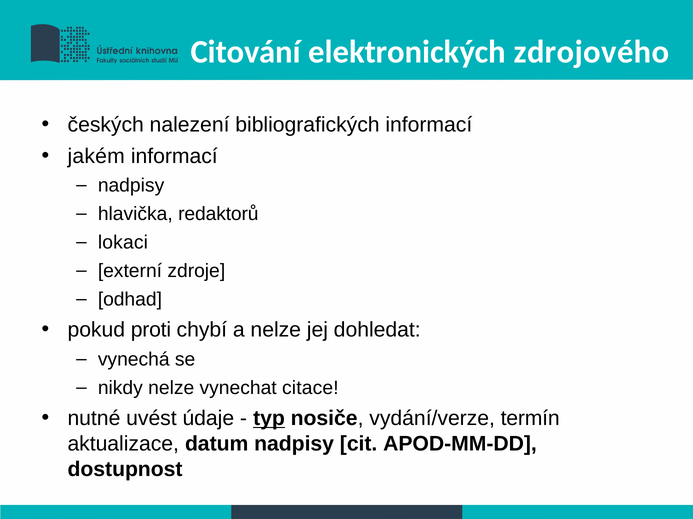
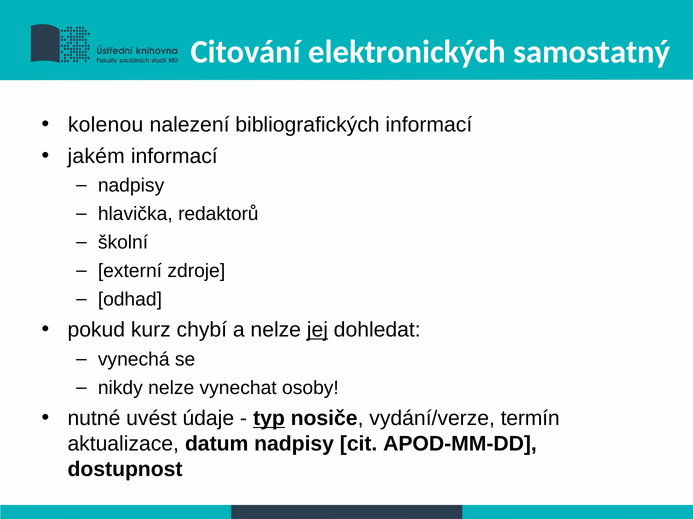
zdrojového: zdrojového -> samostatný
českých: českých -> kolenou
lokaci: lokaci -> školní
proti: proti -> kurz
jej underline: none -> present
citace: citace -> osoby
